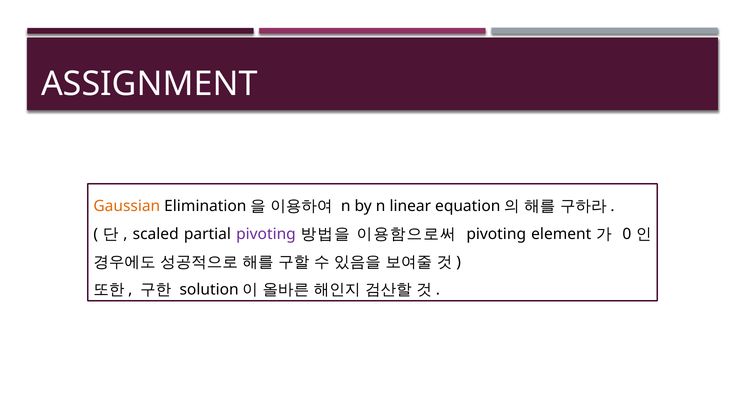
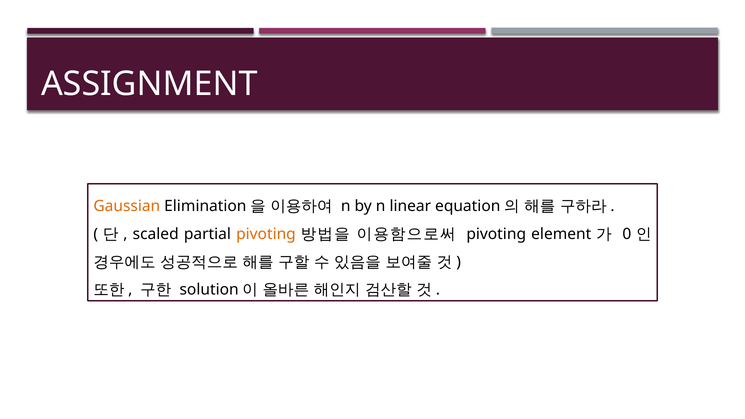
pivoting at (266, 234) colour: purple -> orange
